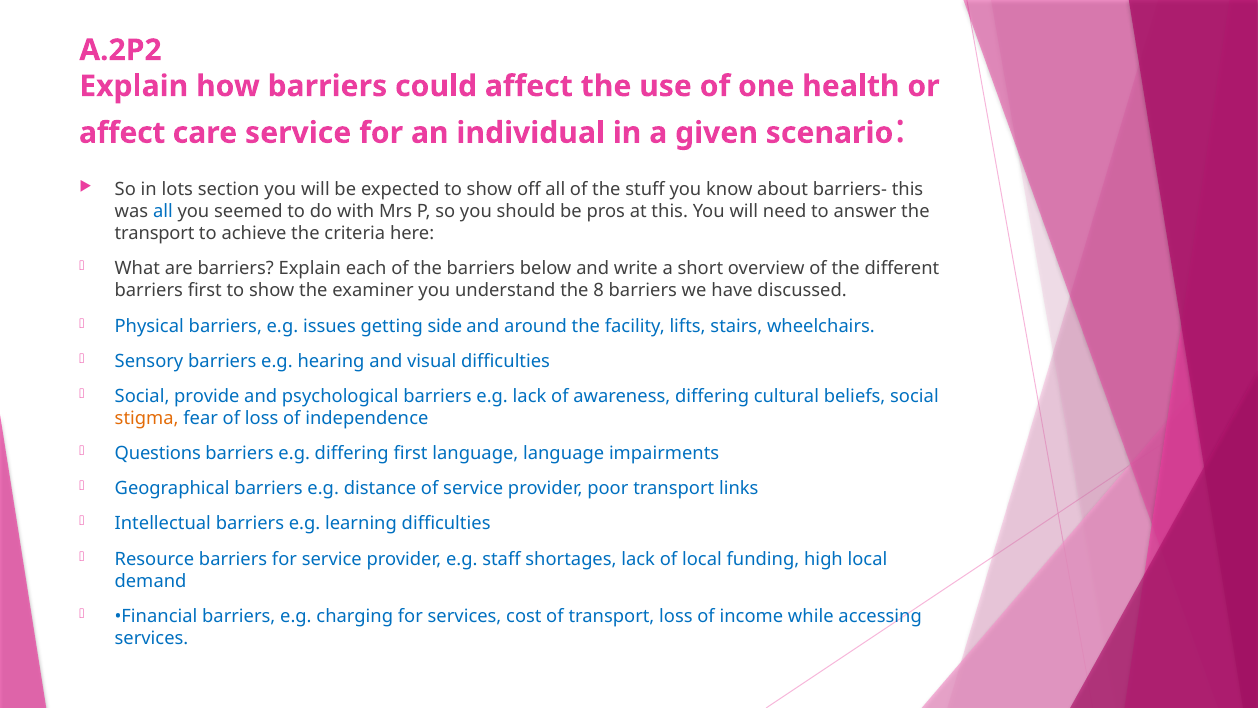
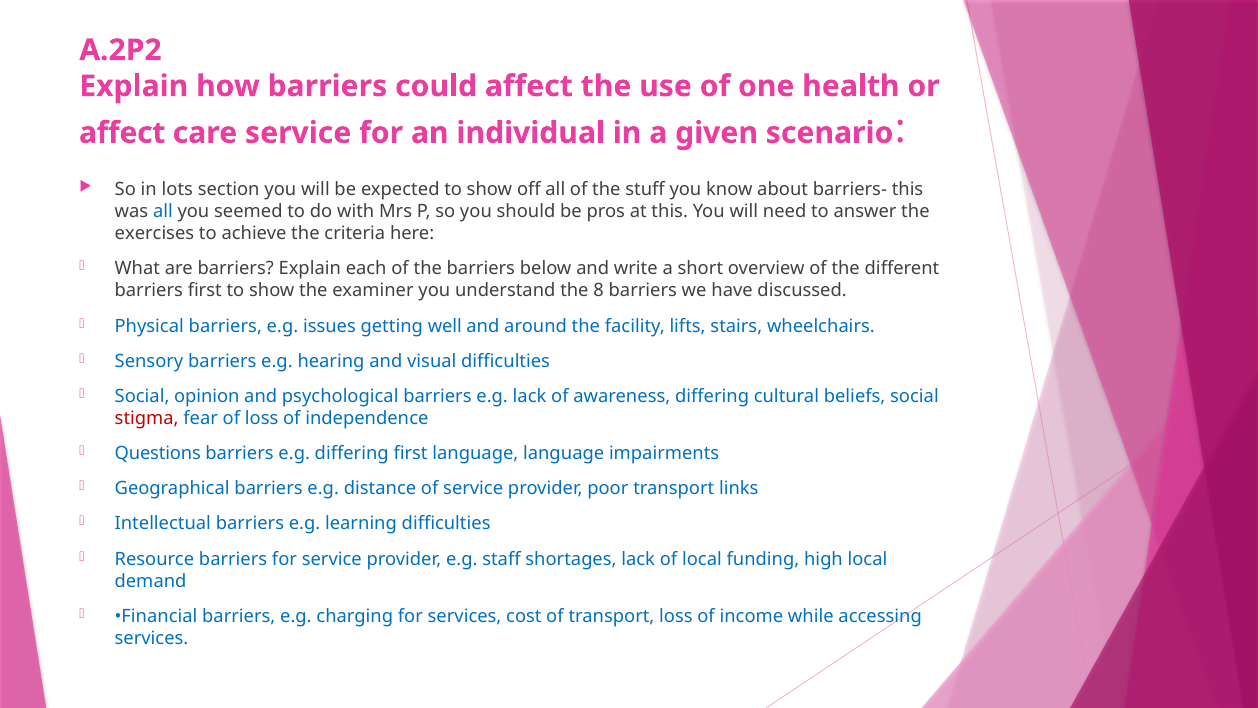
transport at (155, 234): transport -> exercises
side: side -> well
provide: provide -> opinion
stigma colour: orange -> red
